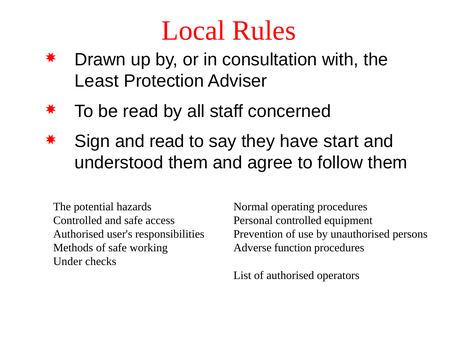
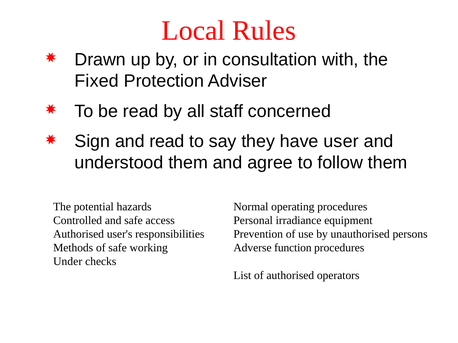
Least: Least -> Fixed
start: start -> user
Personal controlled: controlled -> irradiance
